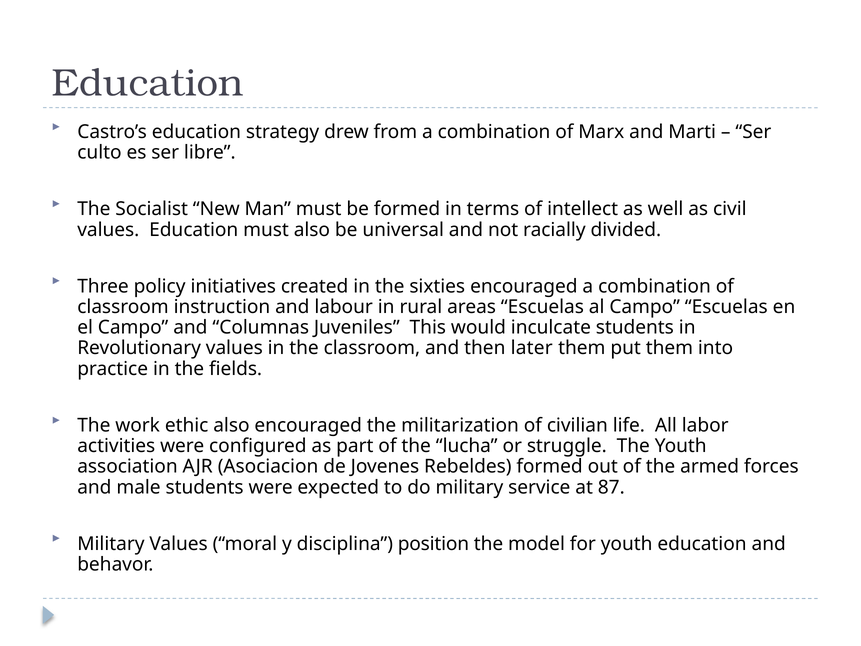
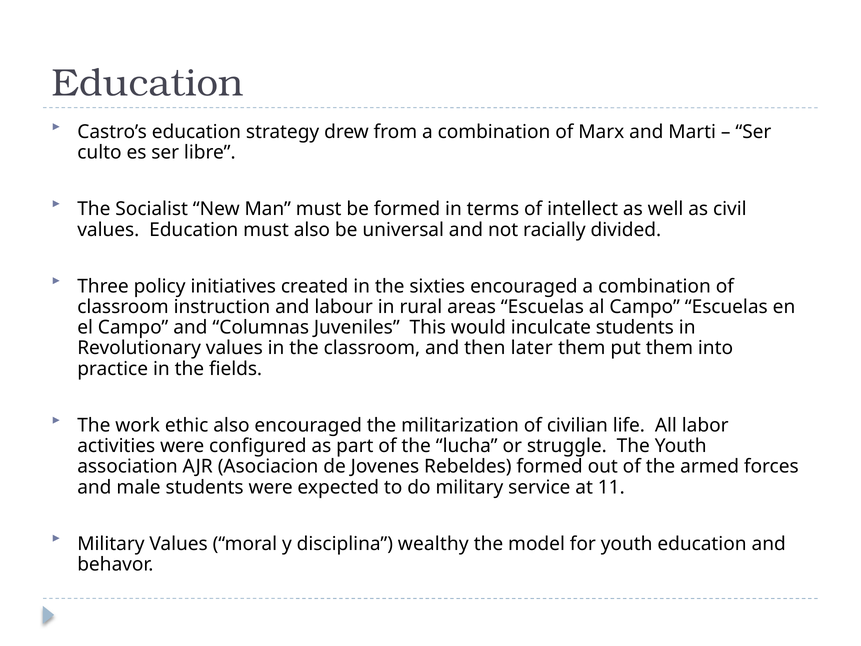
87: 87 -> 11
position: position -> wealthy
